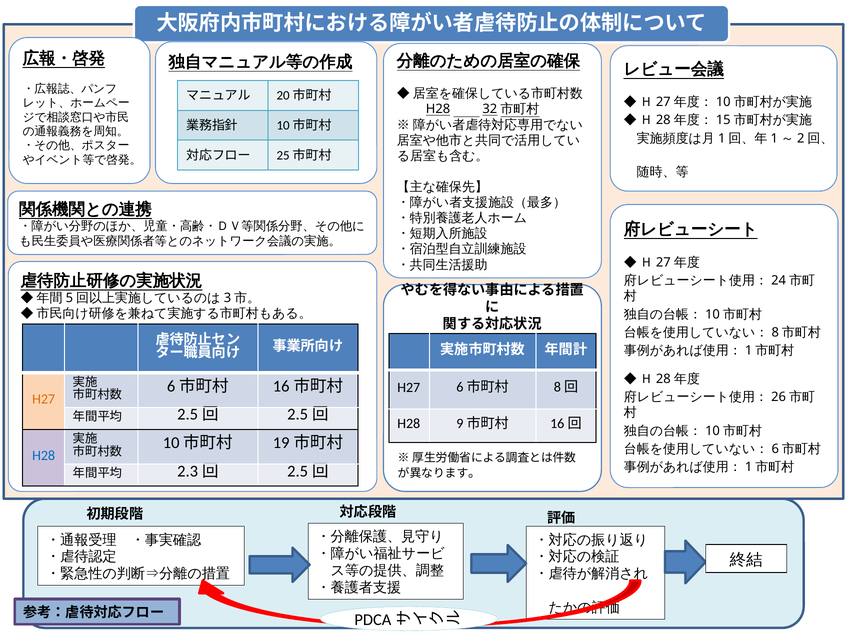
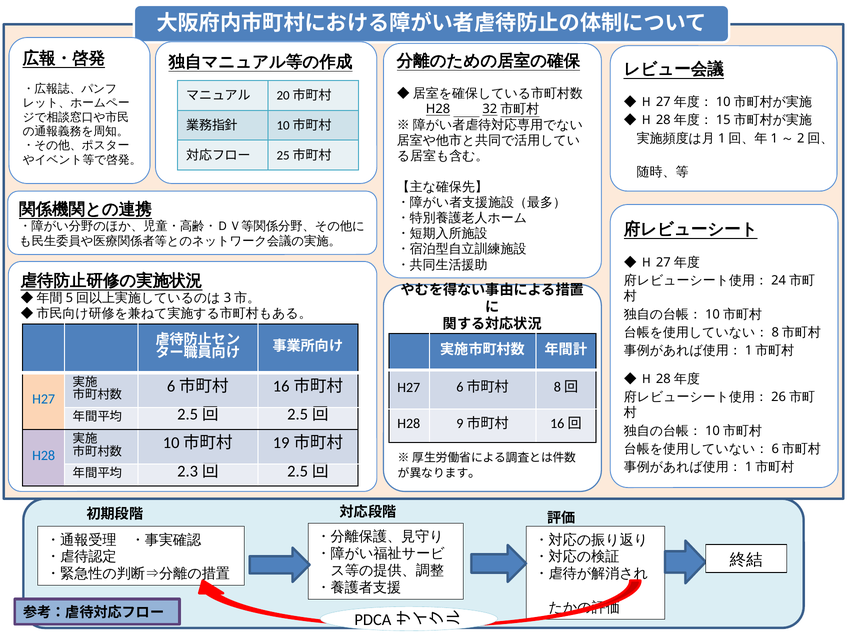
H27 at (44, 399) colour: orange -> blue
